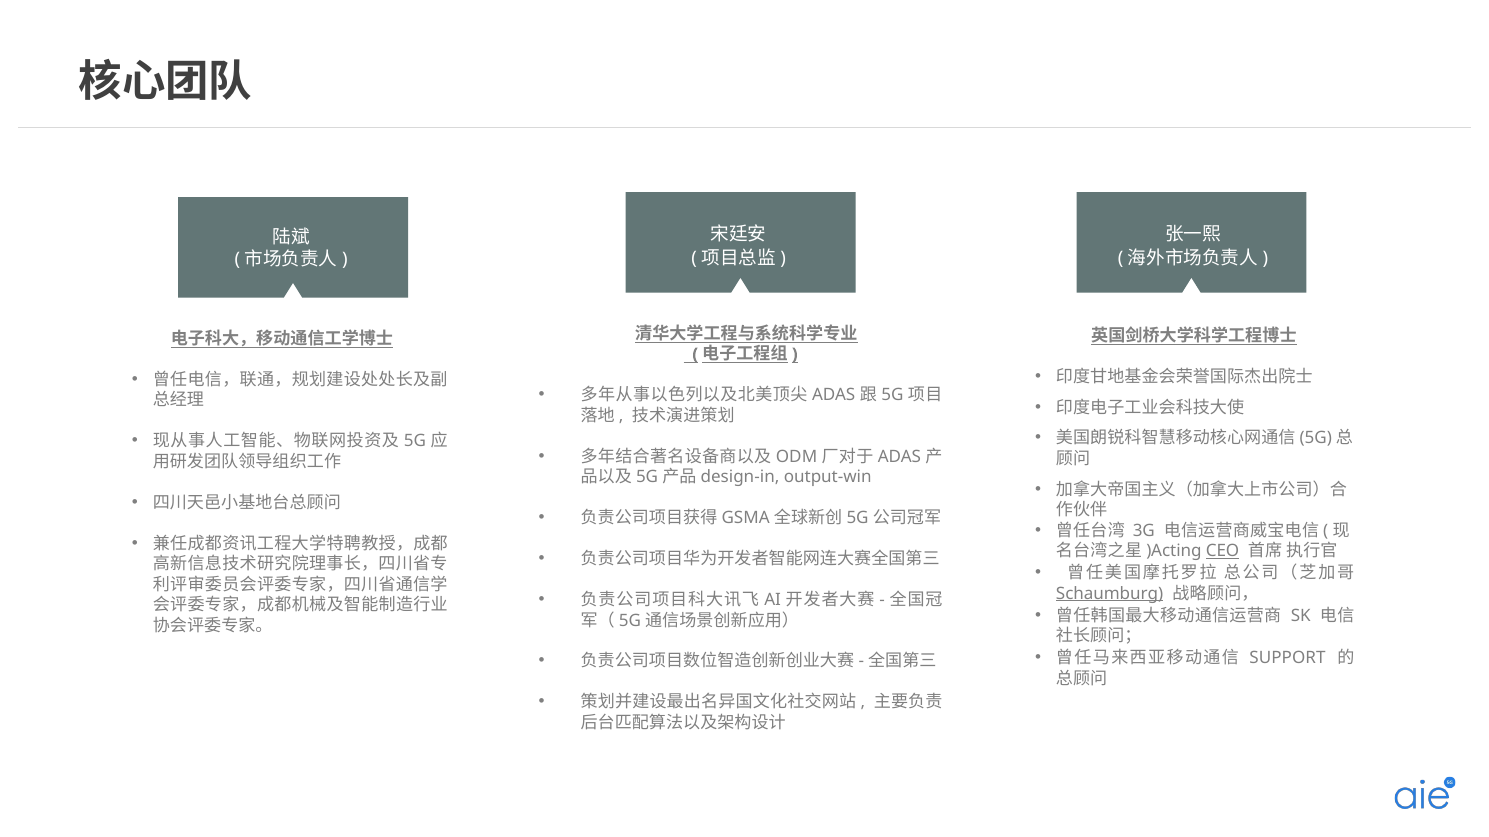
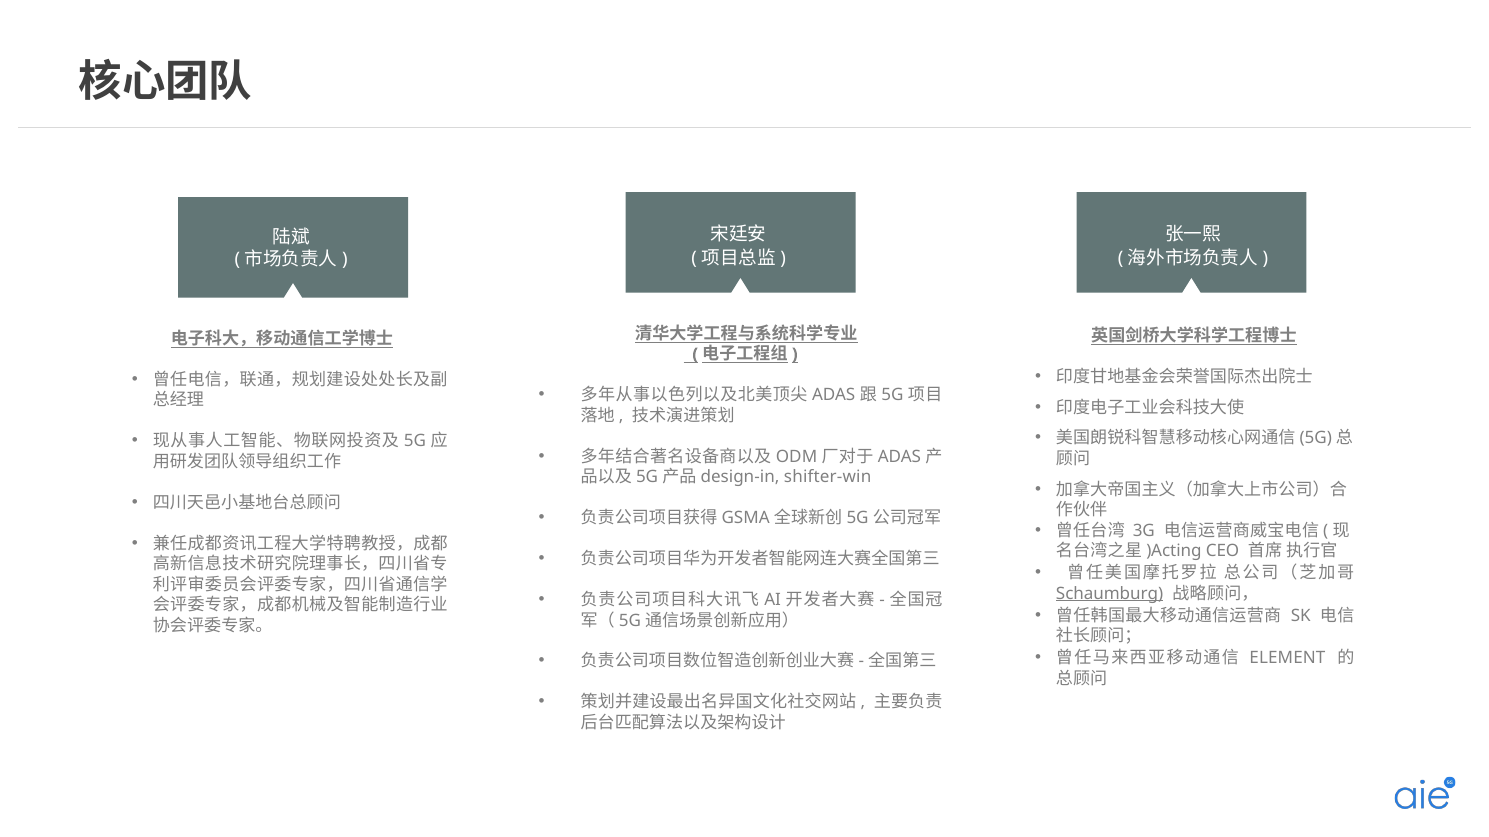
output-win: output-win -> shifter-win
CEO underline: present -> none
SUPPORT: SUPPORT -> ELEMENT
